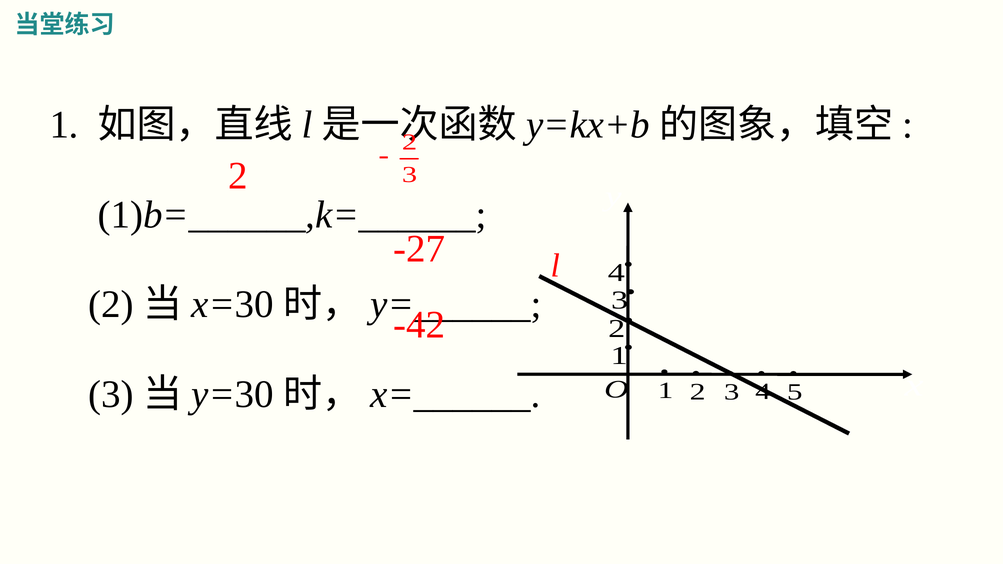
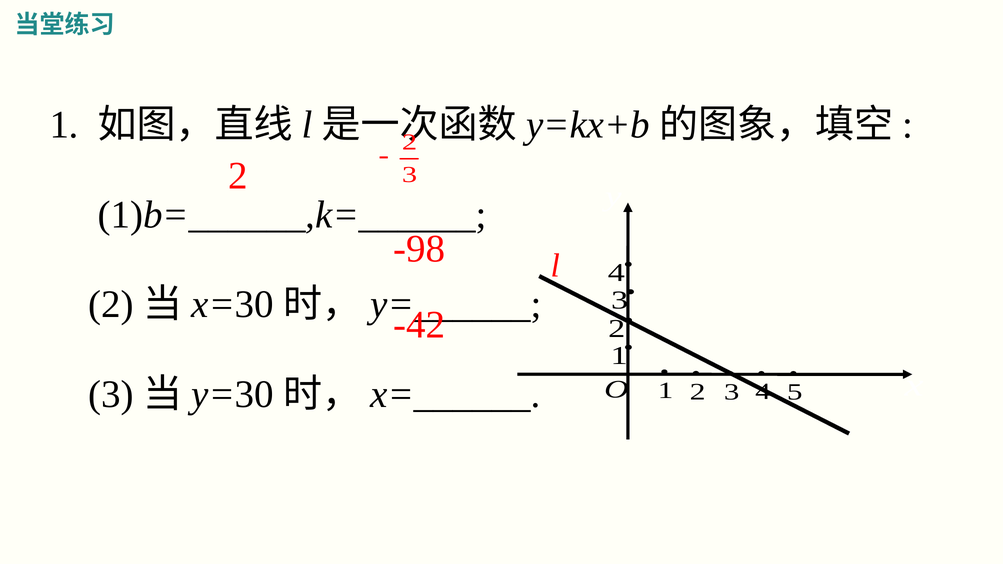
-27: -27 -> -98
